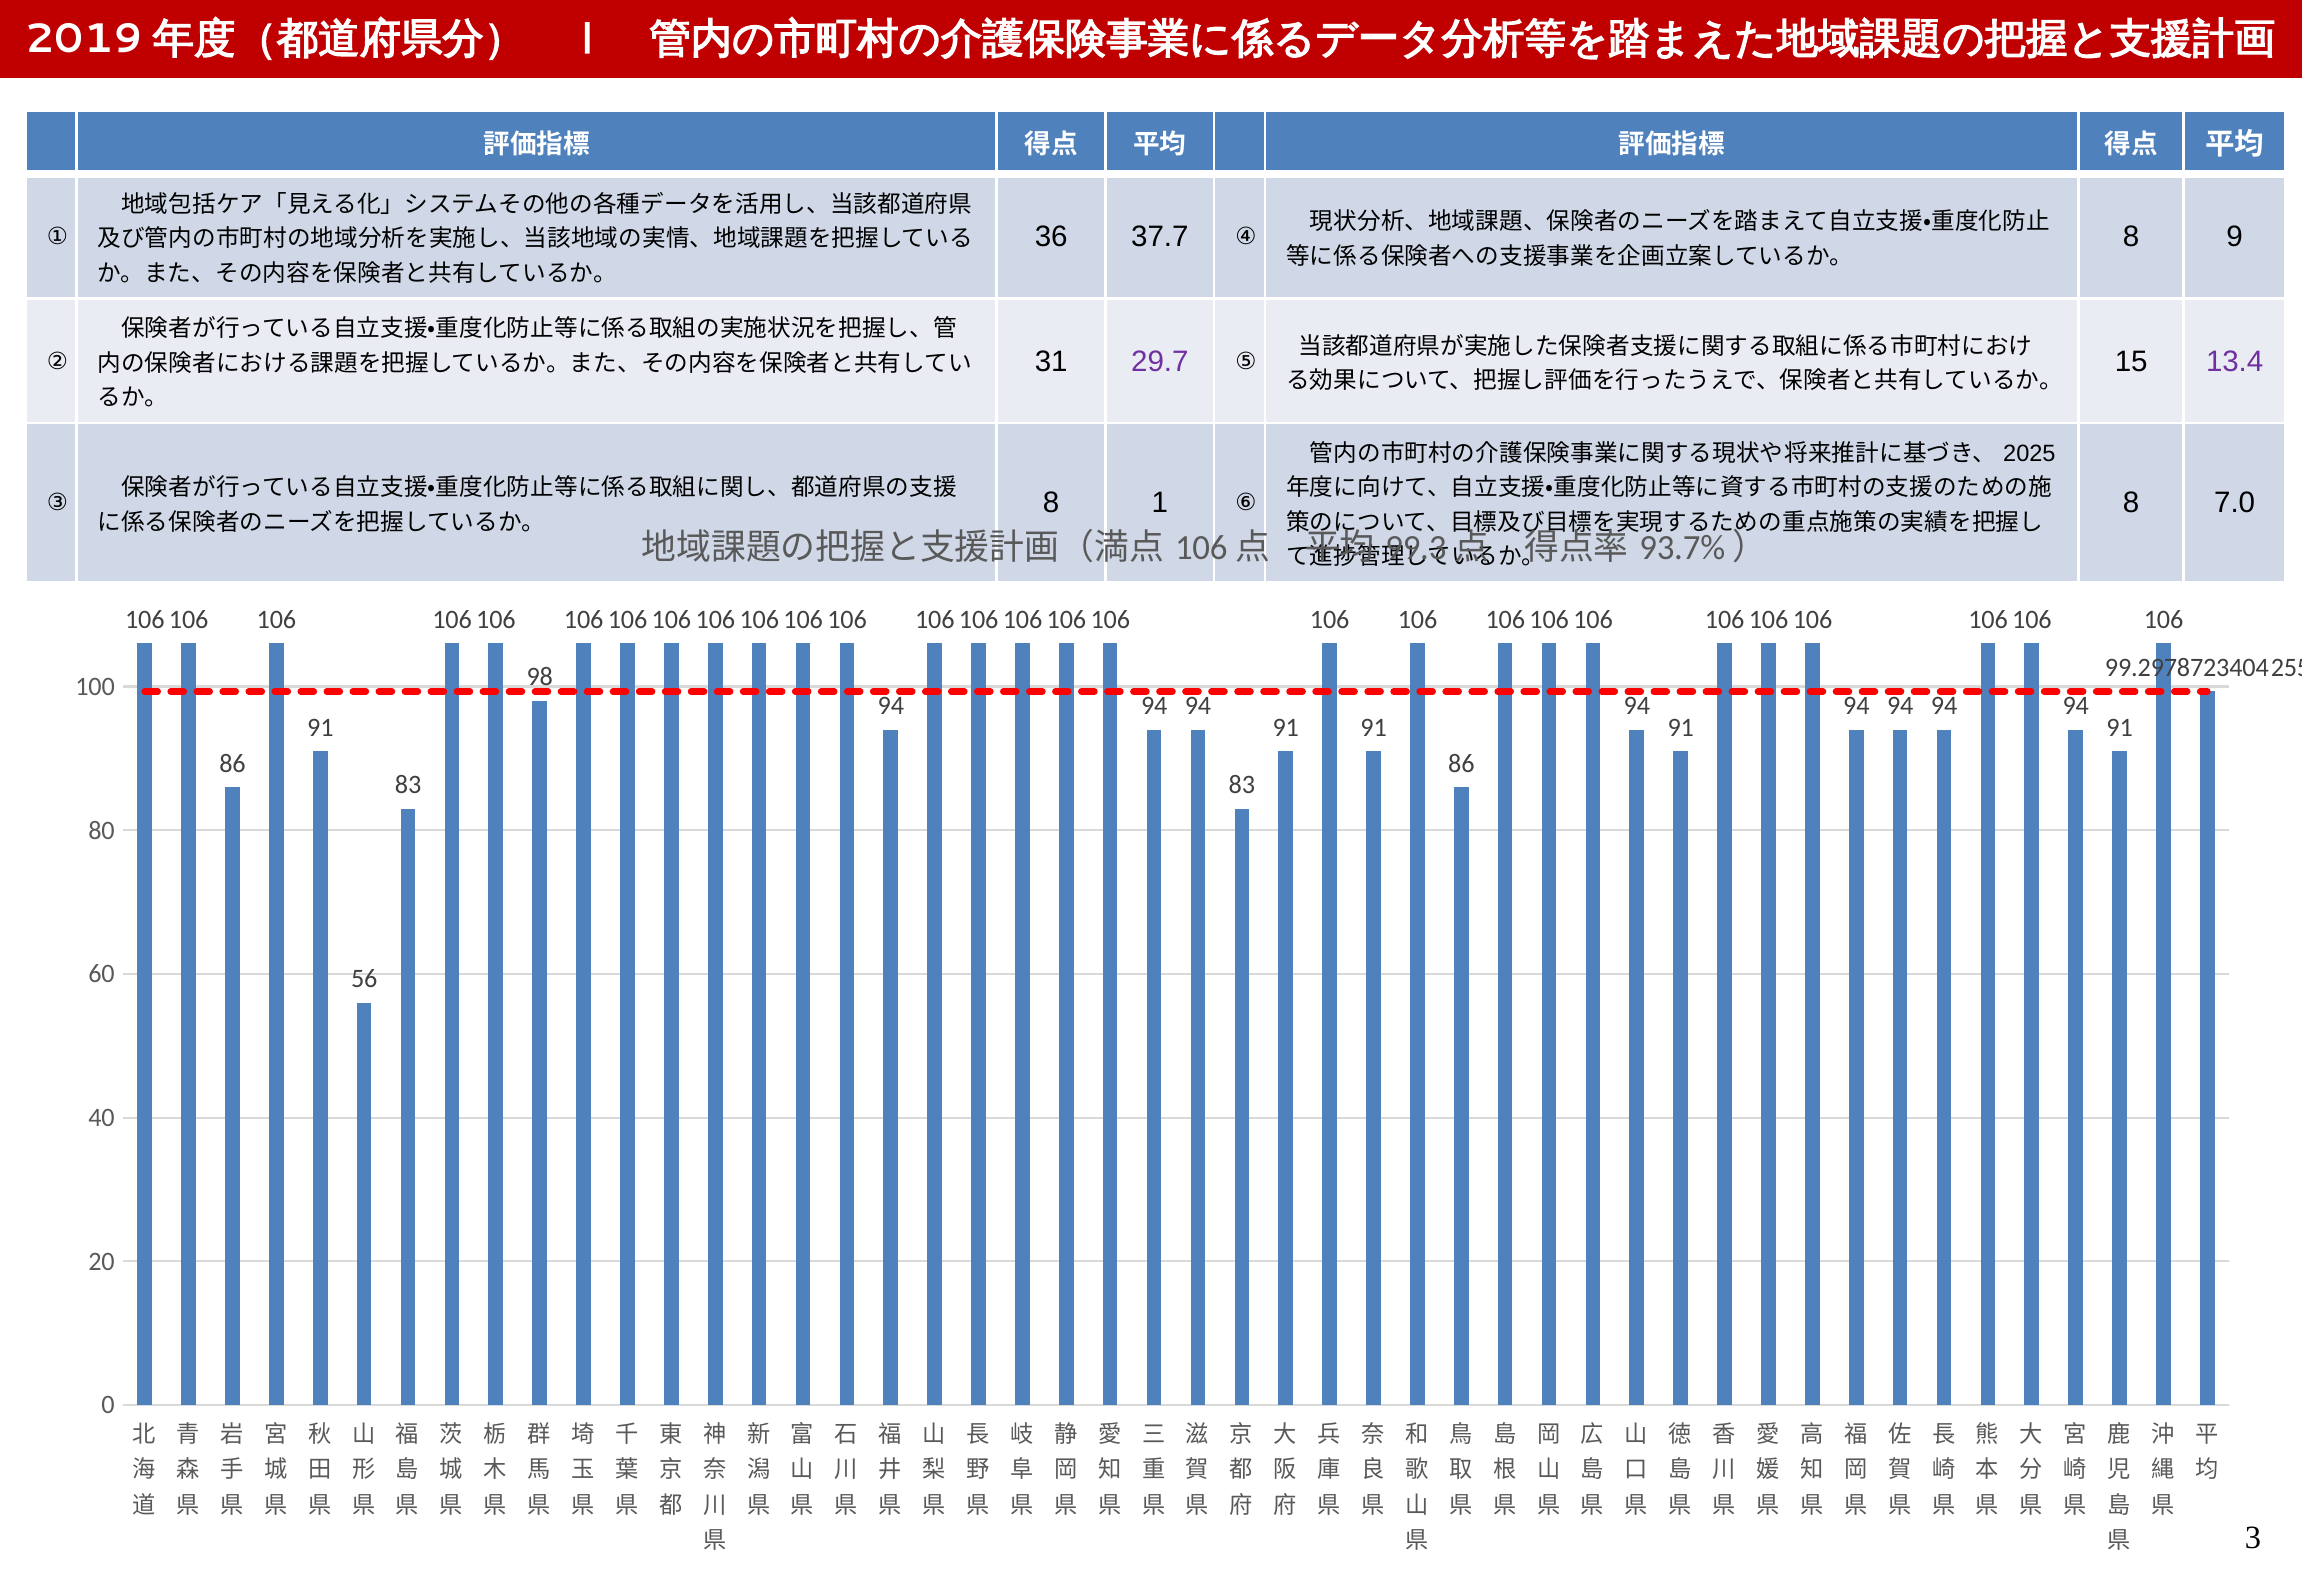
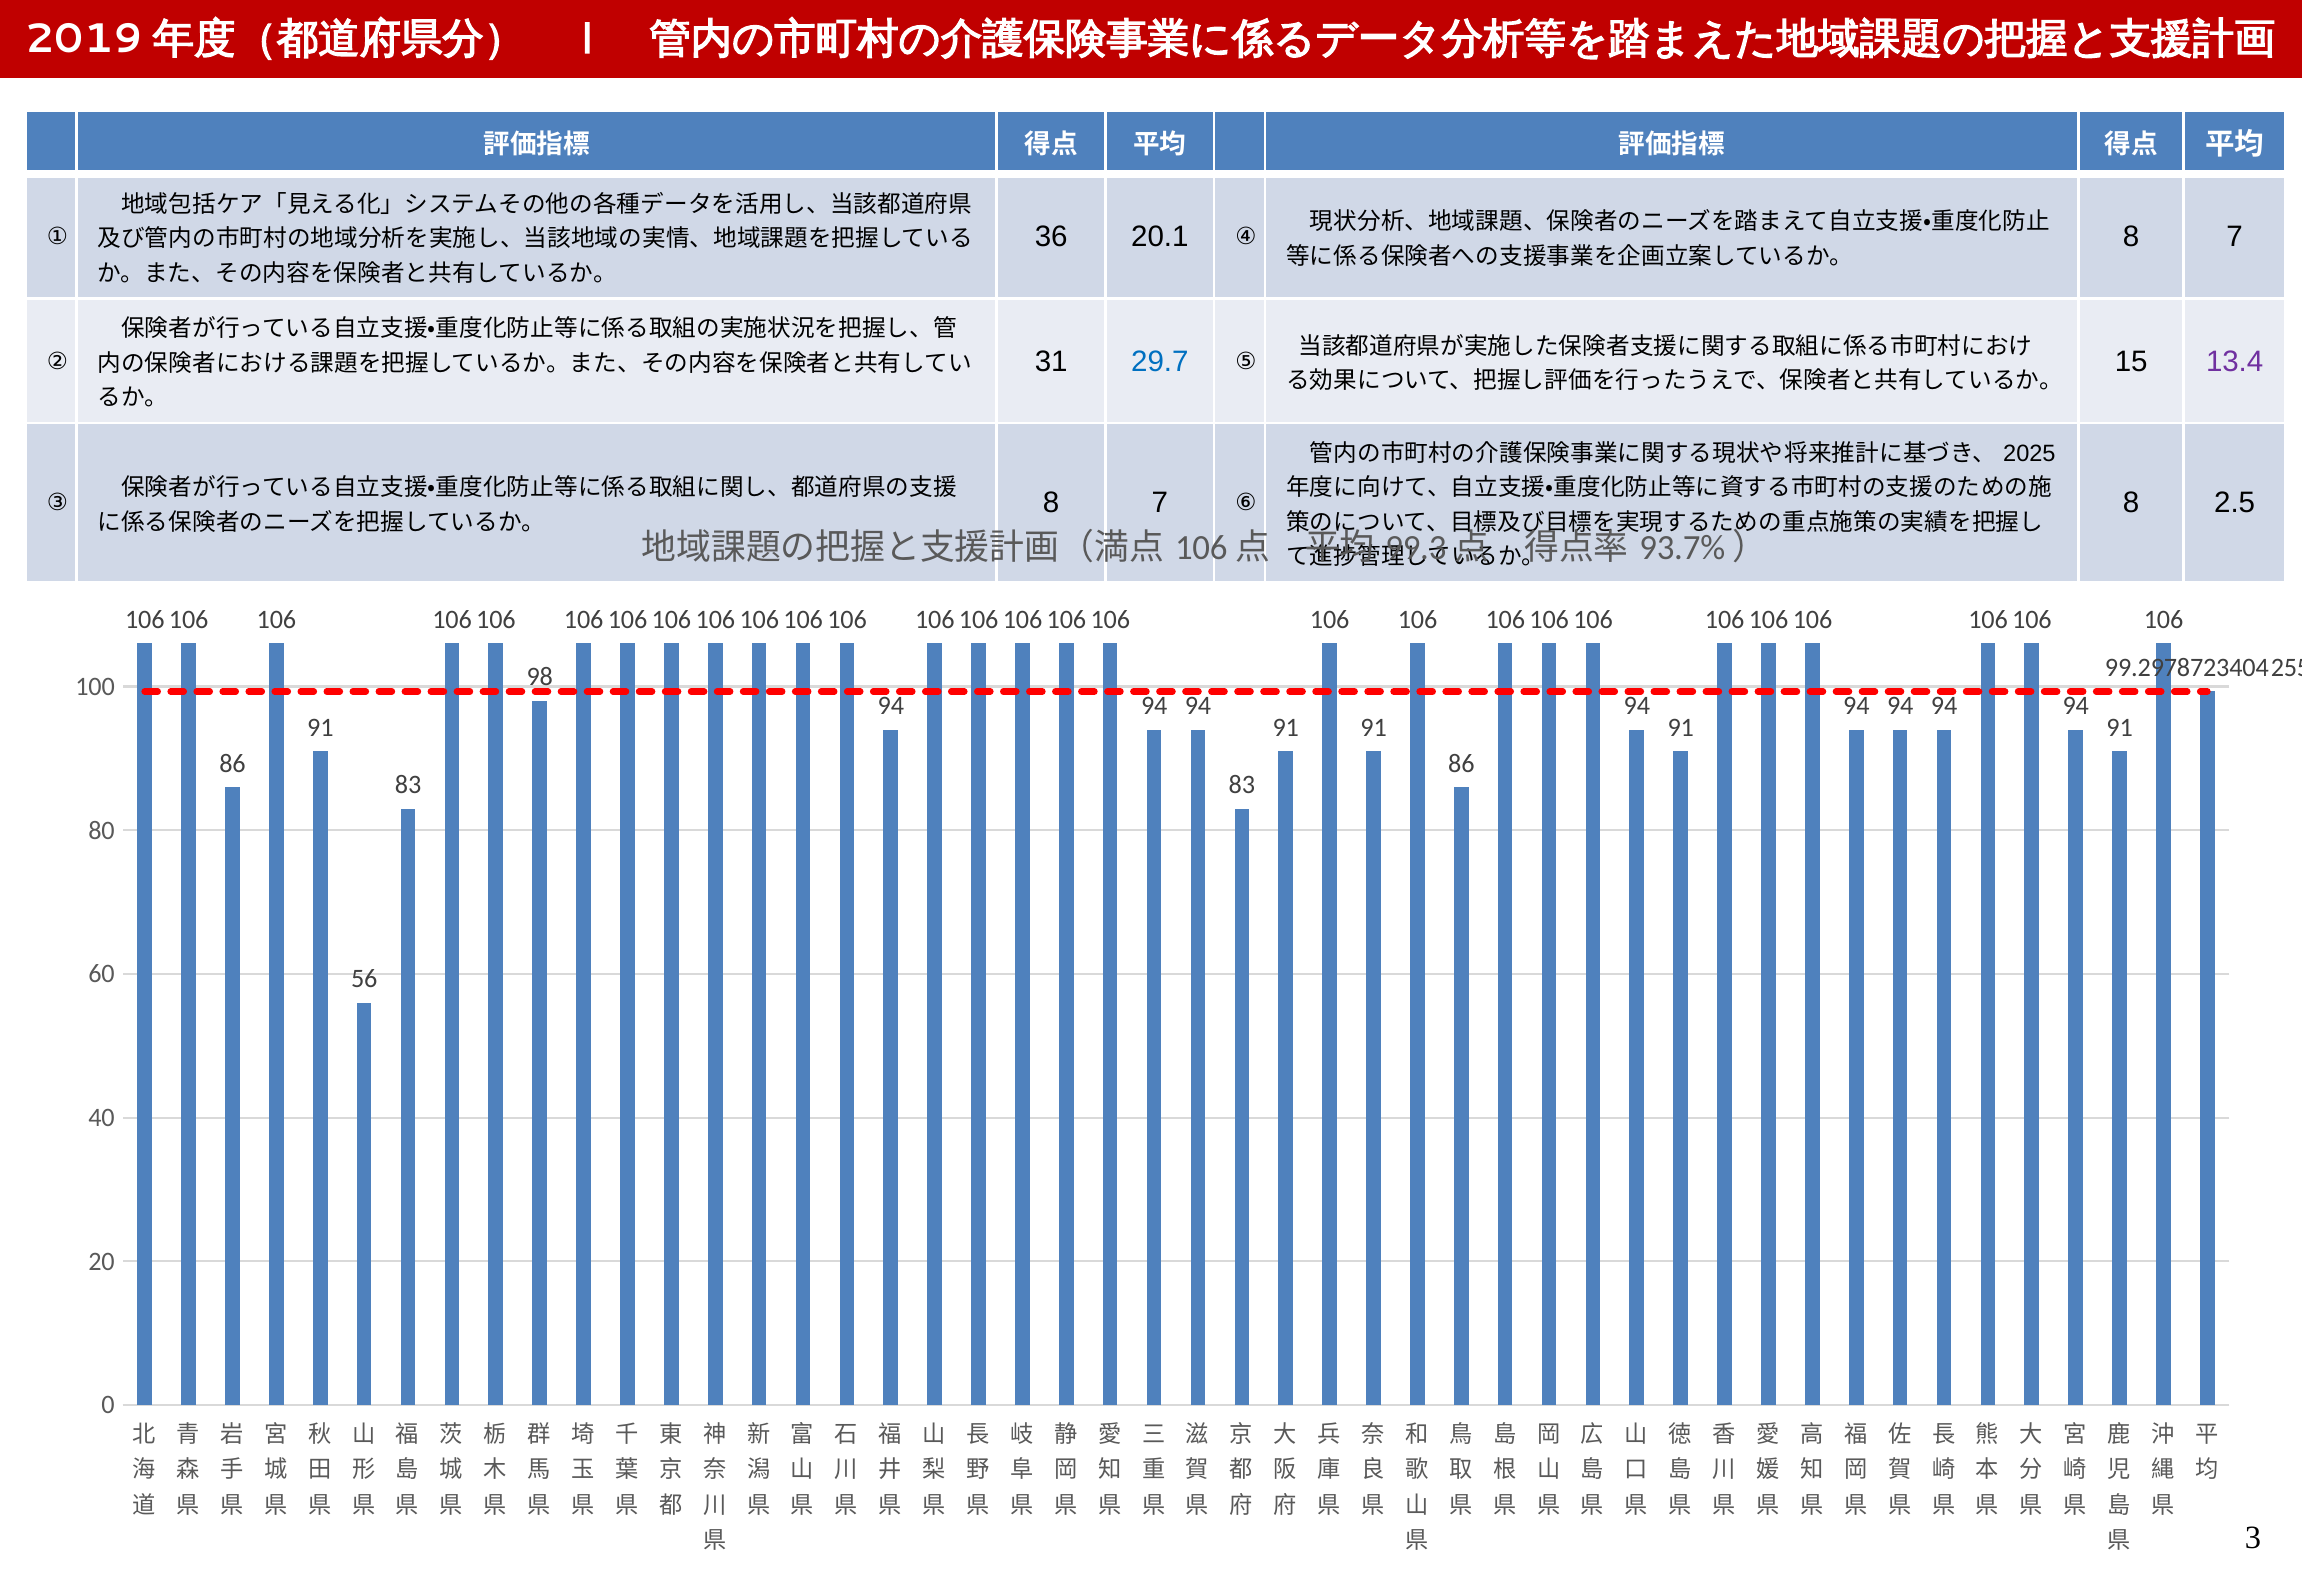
37.7: 37.7 -> 20.1
9 at (2235, 237): 9 -> 7
29.7 colour: purple -> blue
1 at (1160, 503): 1 -> 7
7.0: 7.0 -> 2.5
